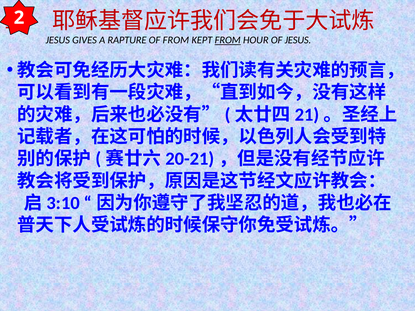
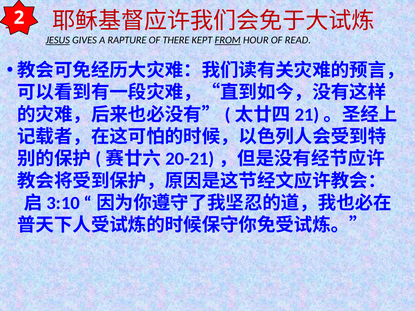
JESUS at (58, 40) underline: none -> present
OF FROM: FROM -> THERE
OF JESUS: JESUS -> READ
